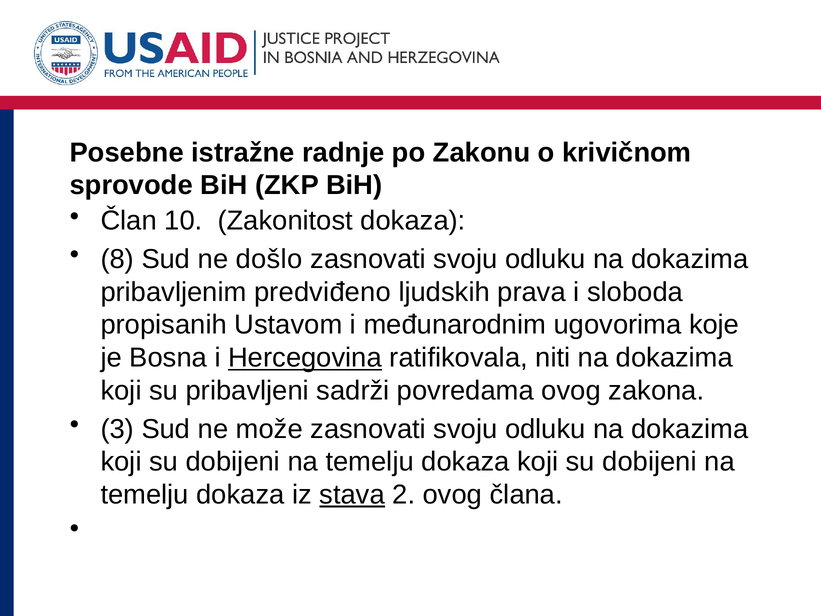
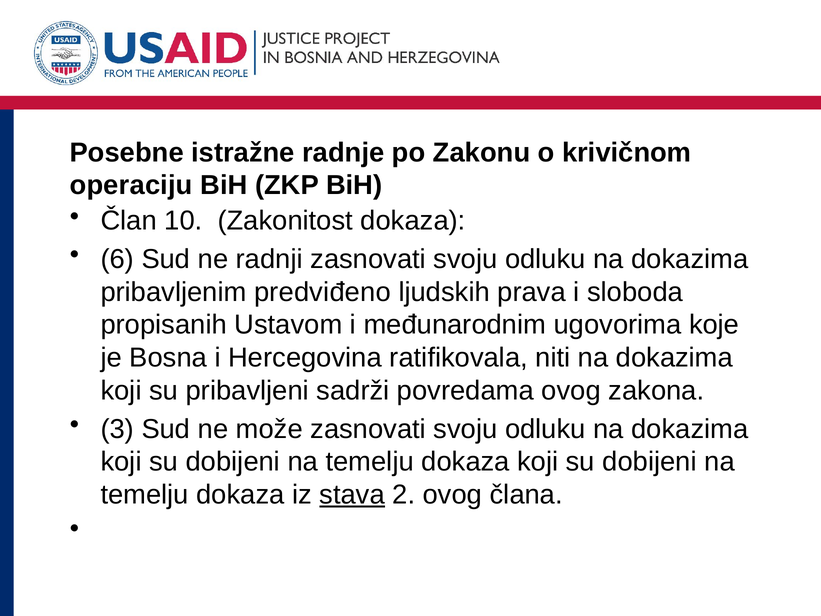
sprovode: sprovode -> operaciju
8: 8 -> 6
došlo: došlo -> radnji
Hercegovina underline: present -> none
